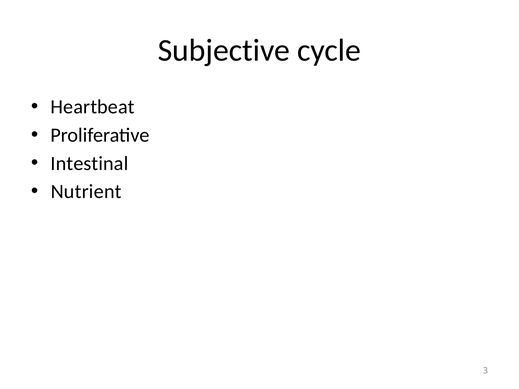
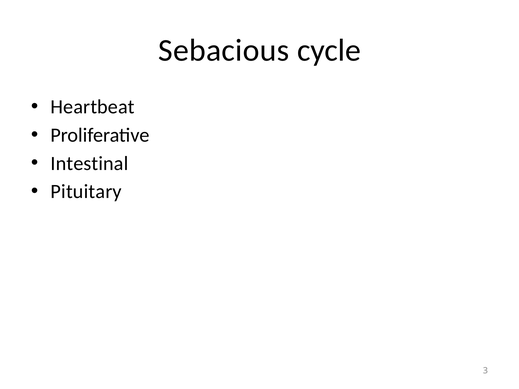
Subjective: Subjective -> Sebacious
Nutrient: Nutrient -> Pituitary
